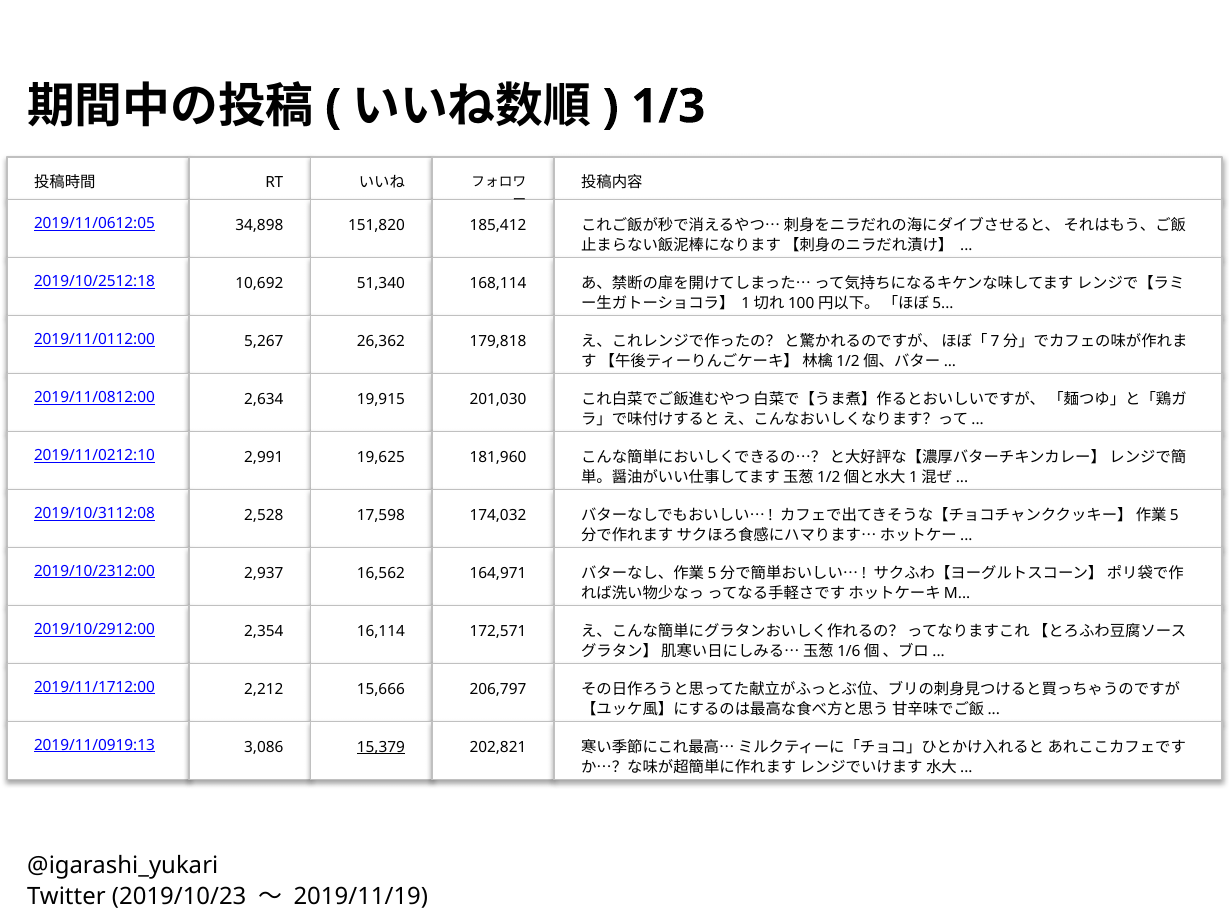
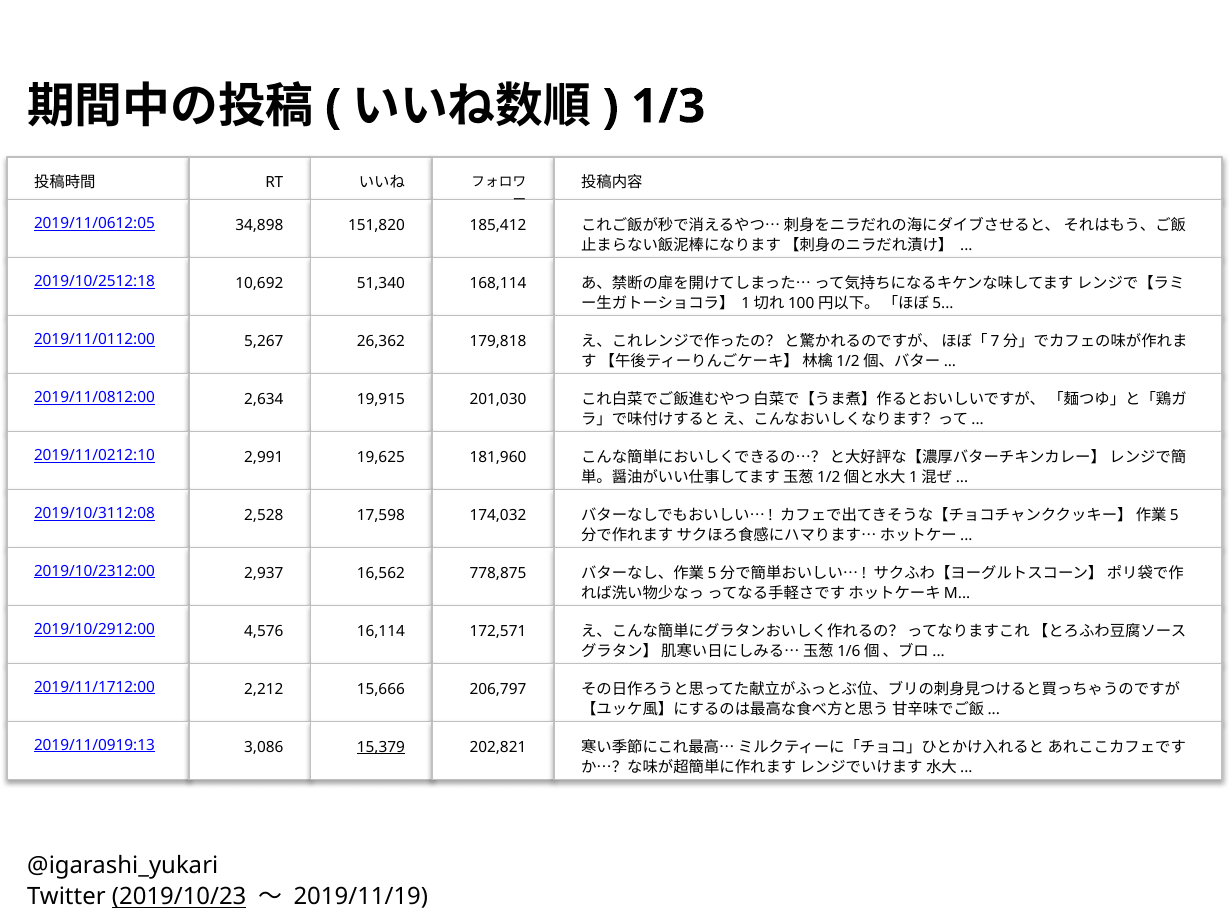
164,971: 164,971 -> 778,875
2,354: 2,354 -> 4,576
2019/10/23 underline: none -> present
